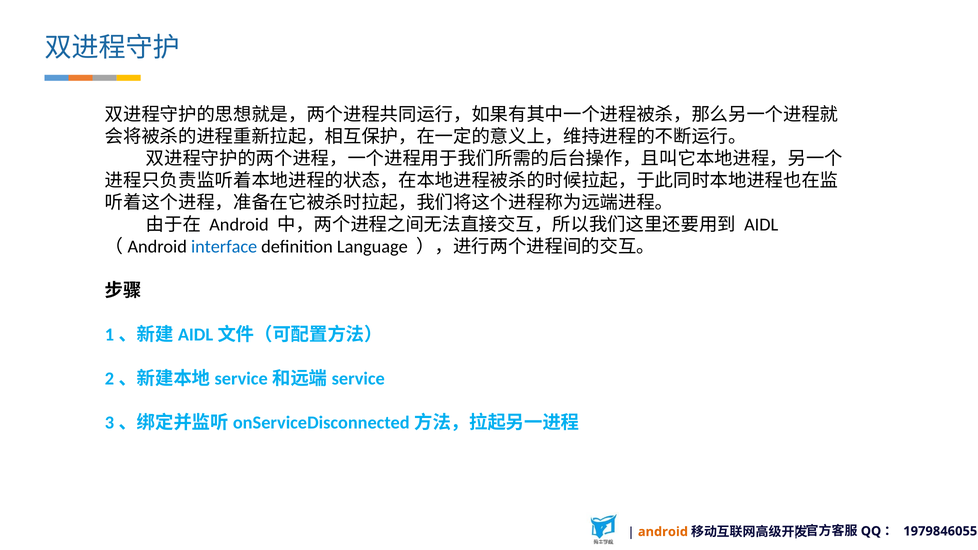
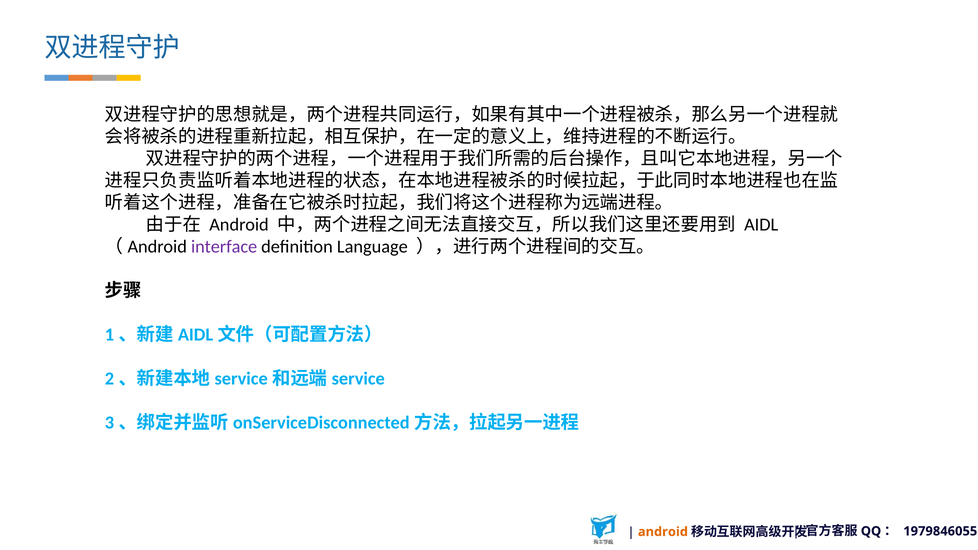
interface colour: blue -> purple
